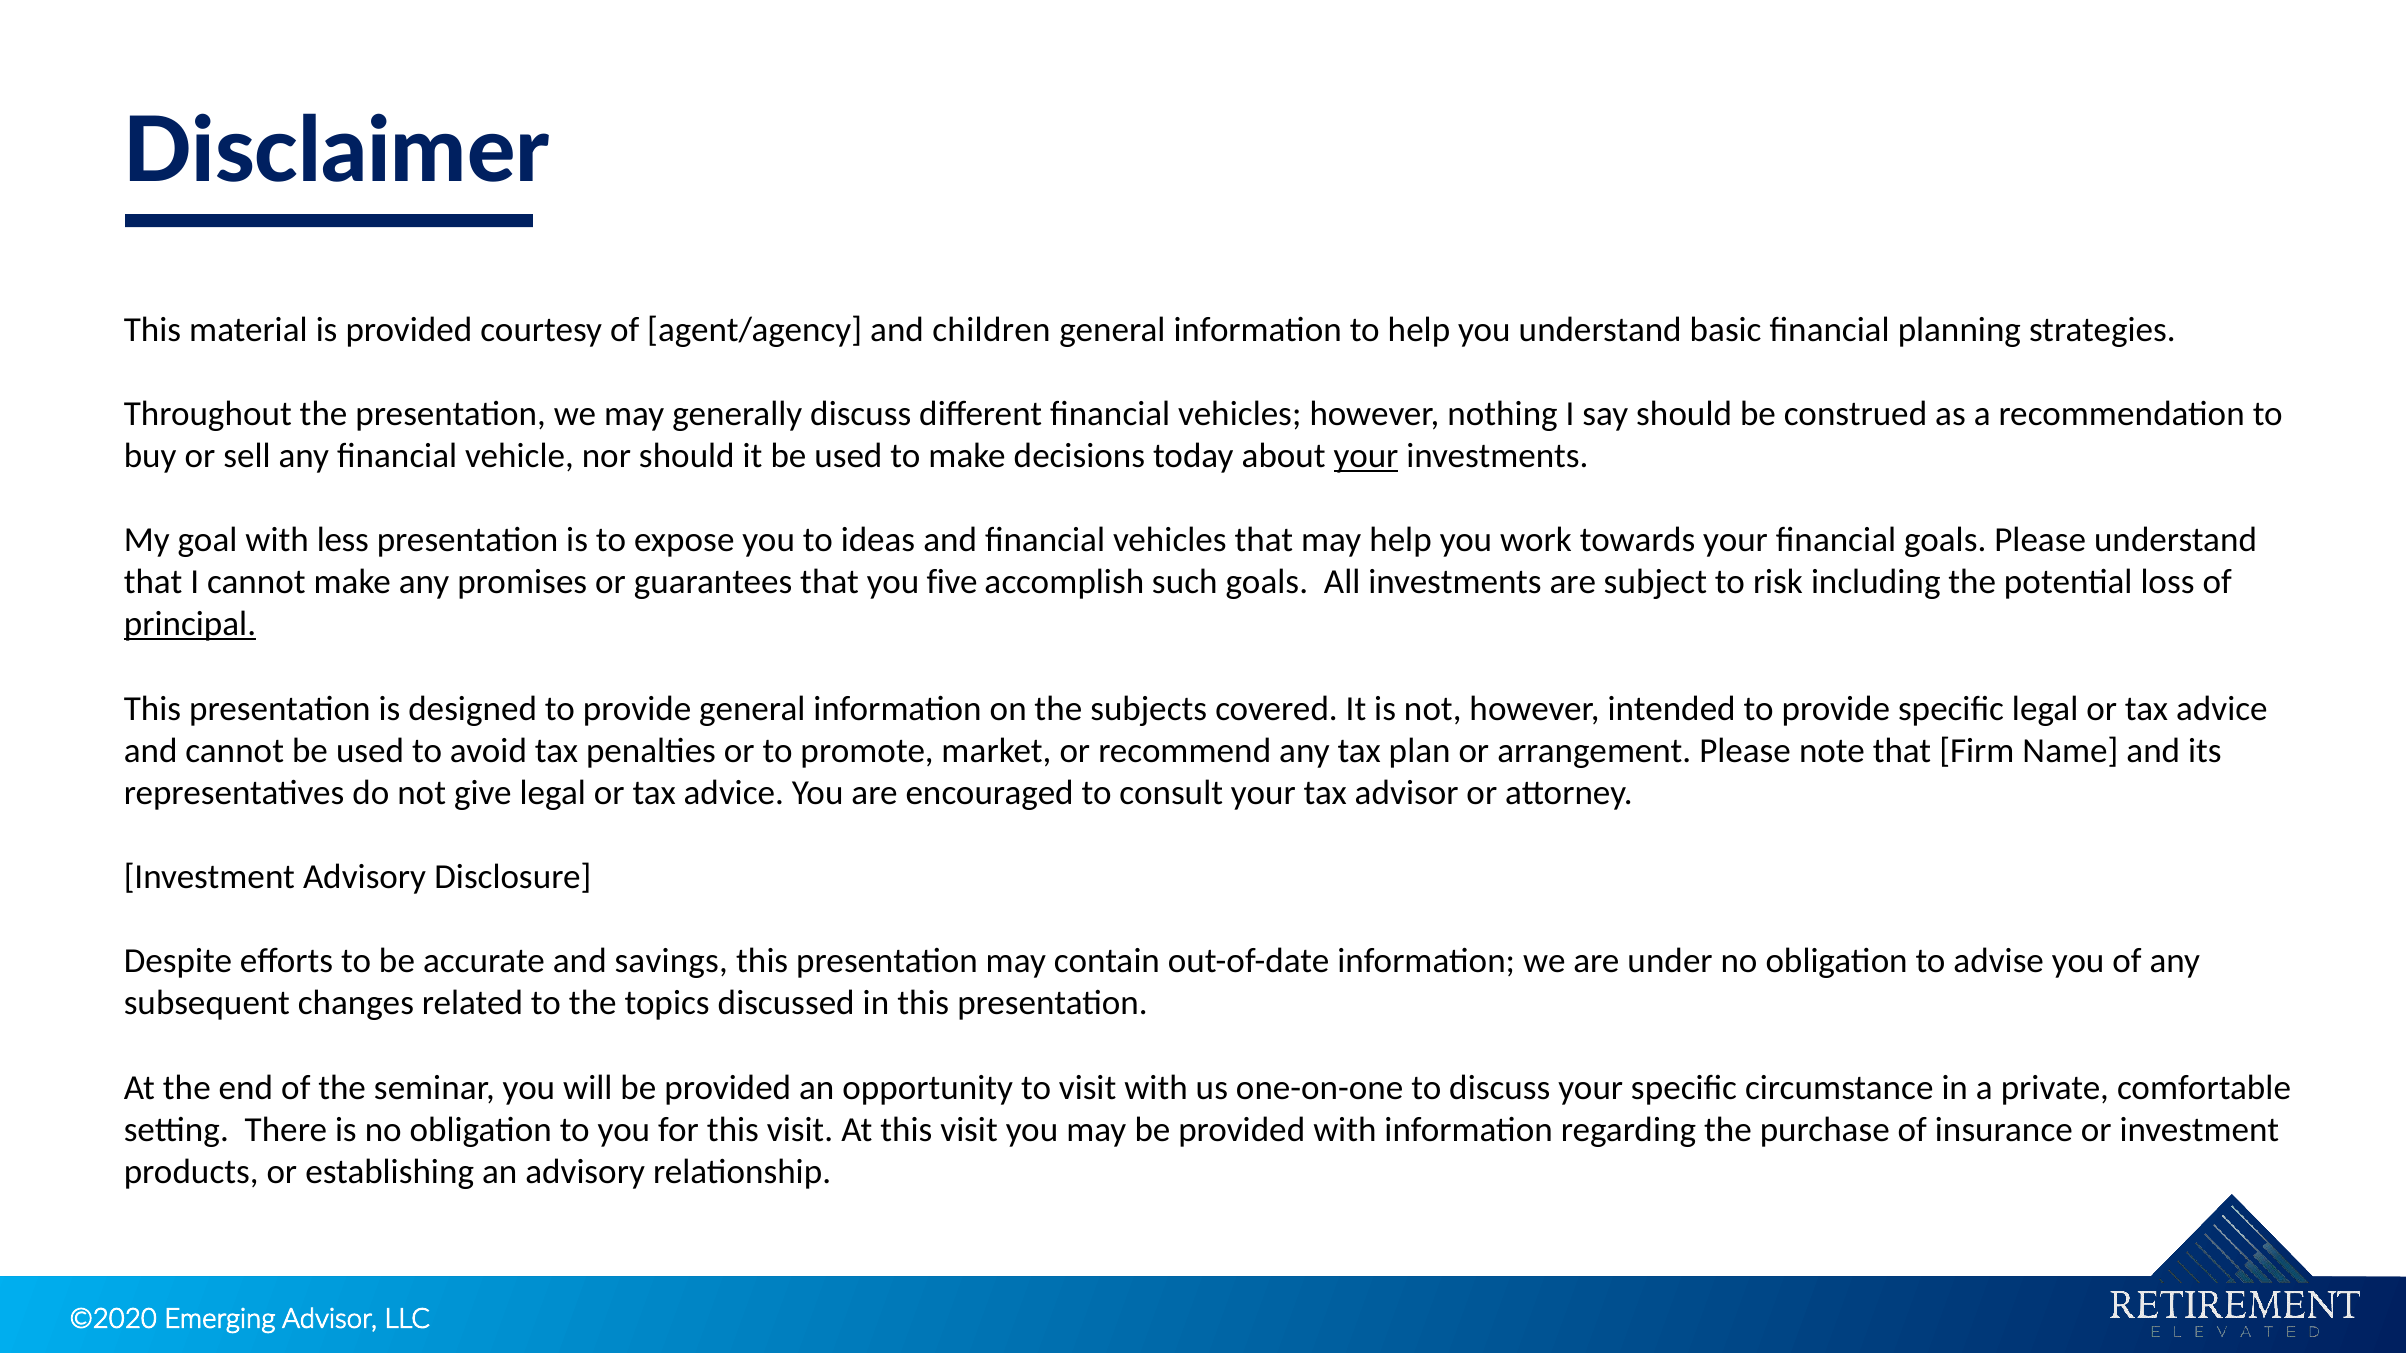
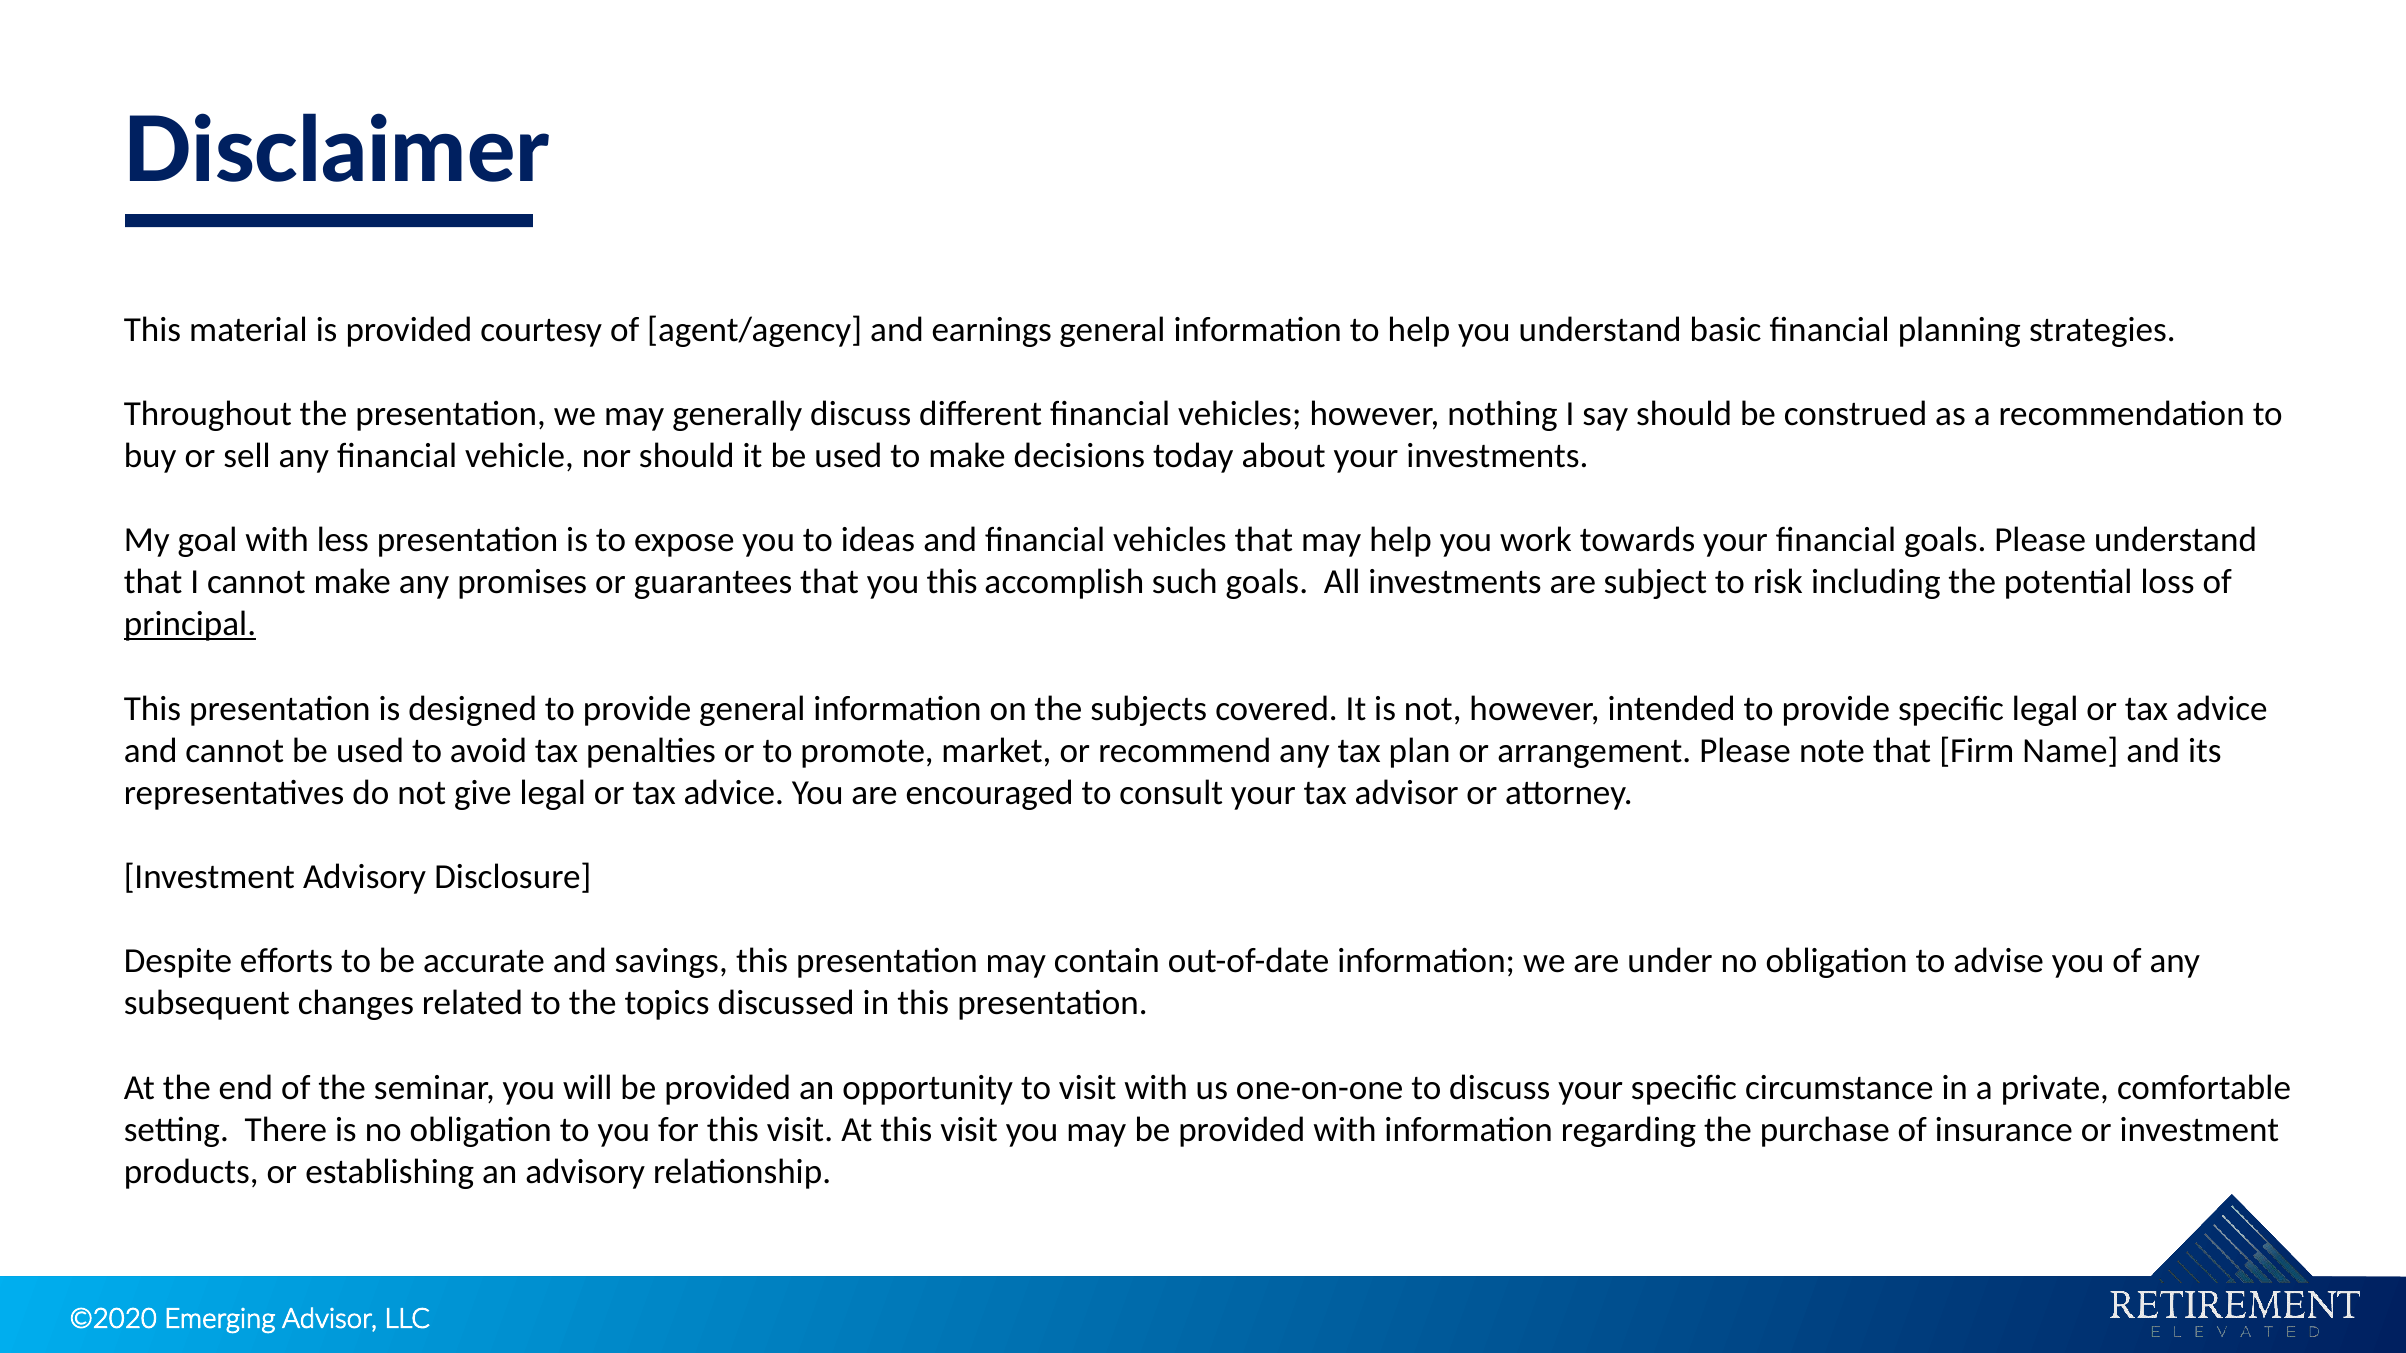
children: children -> earnings
your at (1366, 456) underline: present -> none
you five: five -> this
